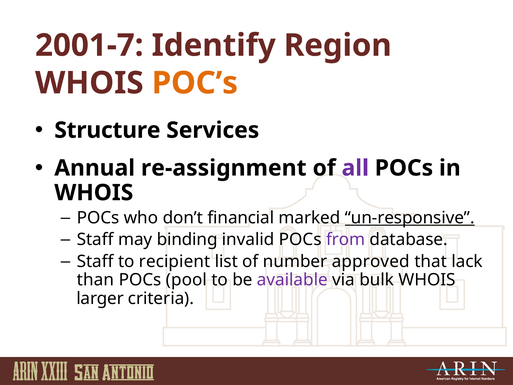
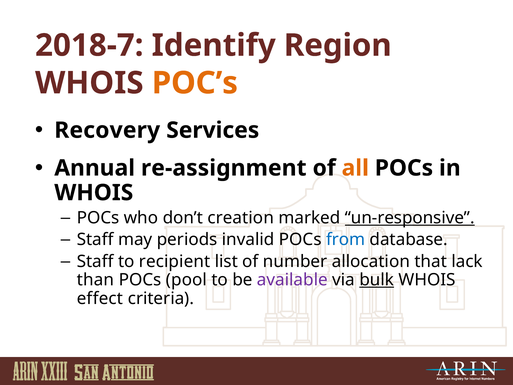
2001-7: 2001-7 -> 2018-7
Structure: Structure -> Recovery
all colour: purple -> orange
financial: financial -> creation
binding: binding -> periods
from colour: purple -> blue
approved: approved -> allocation
bulk underline: none -> present
larger: larger -> effect
